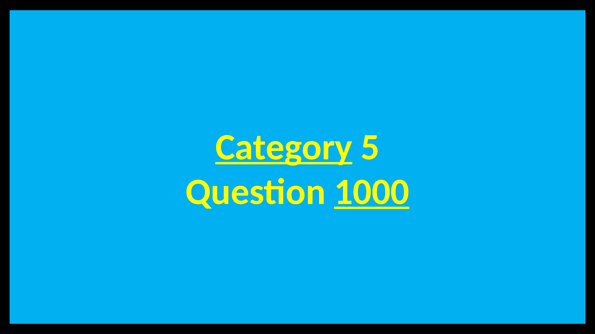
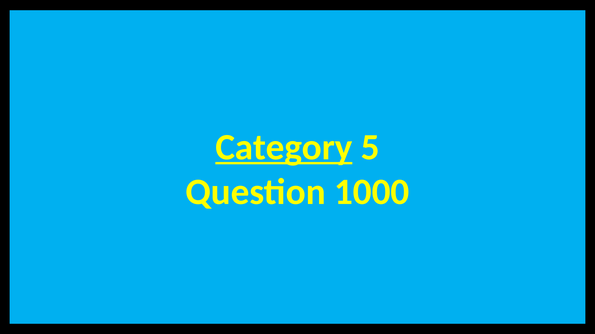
1000 at (372, 192) underline: present -> none
